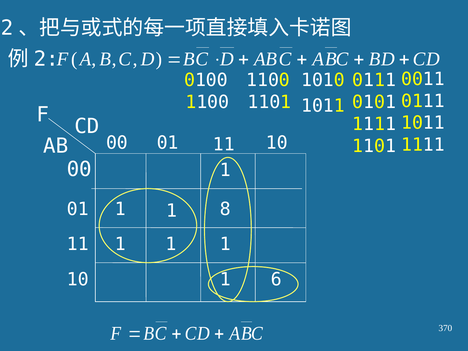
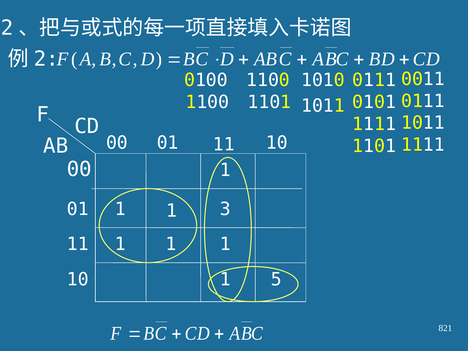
8: 8 -> 3
6: 6 -> 5
370: 370 -> 821
